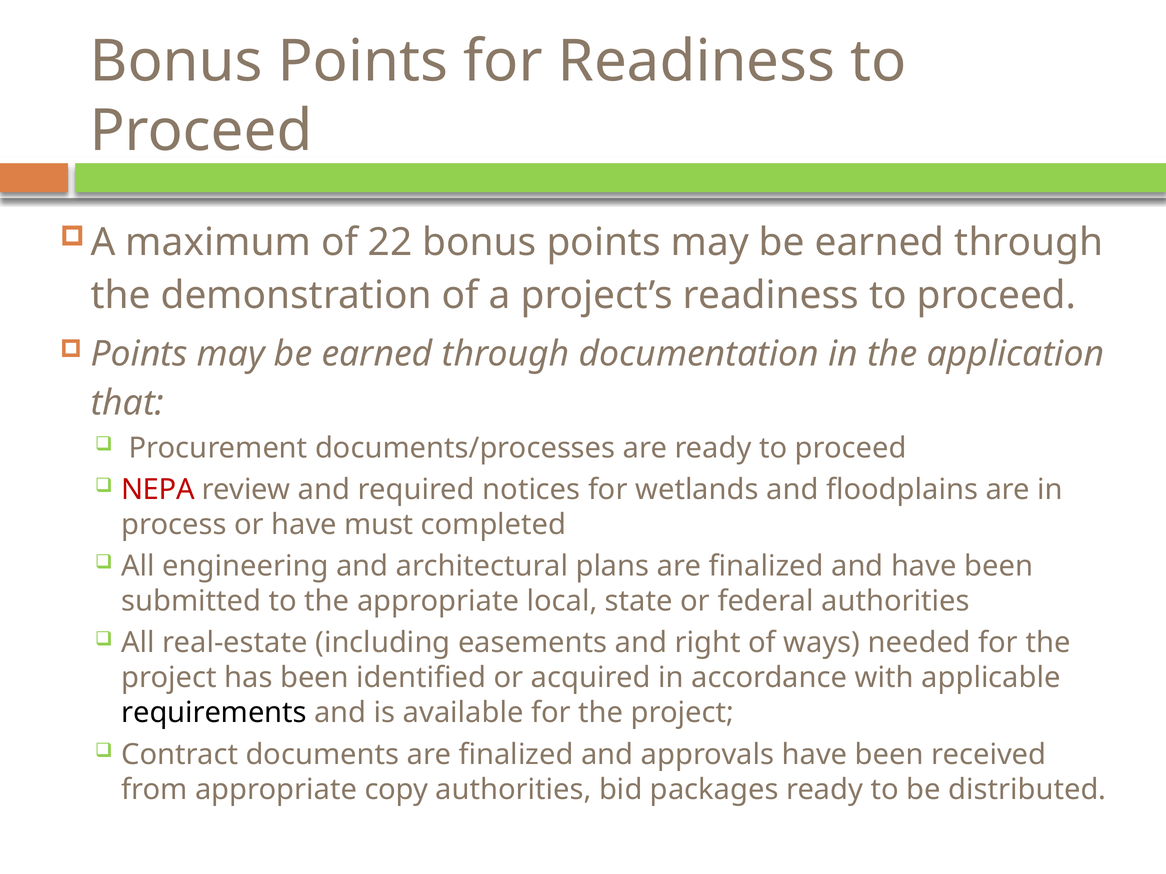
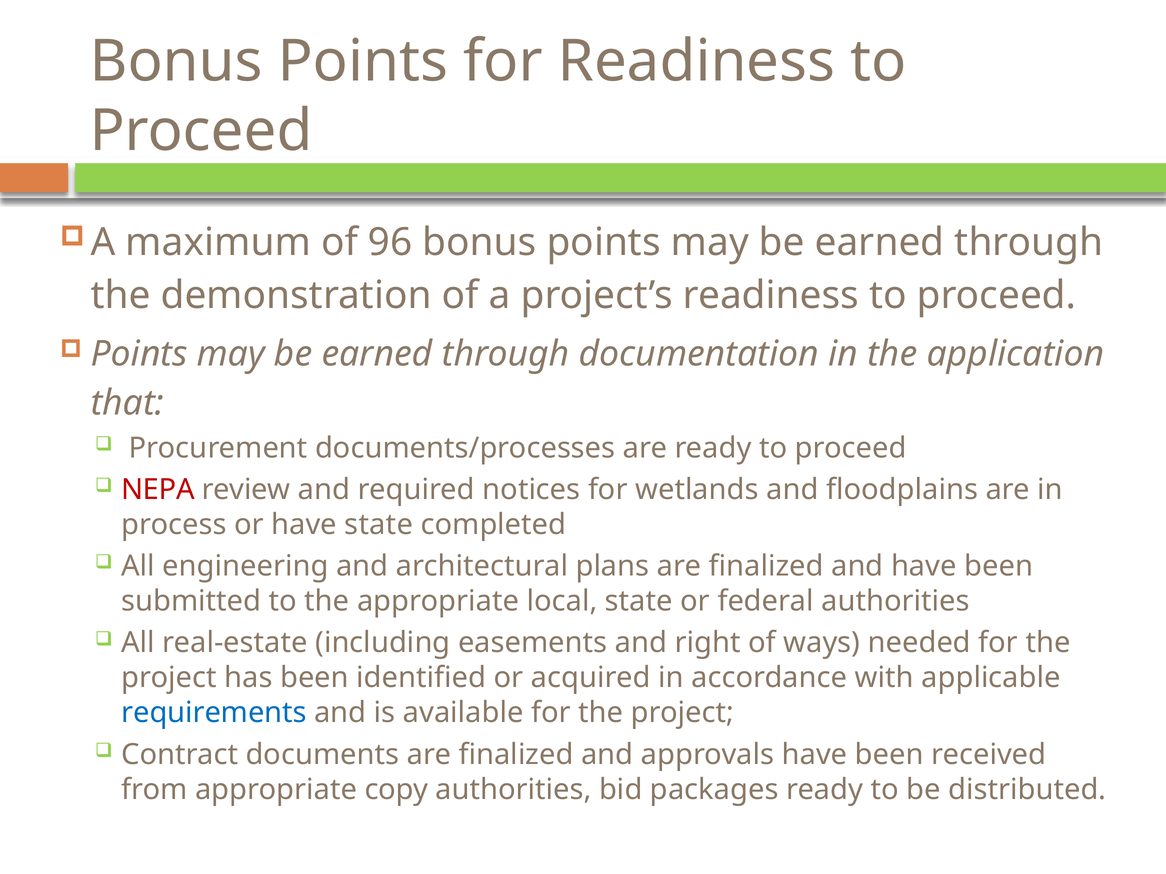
22: 22 -> 96
have must: must -> state
requirements colour: black -> blue
